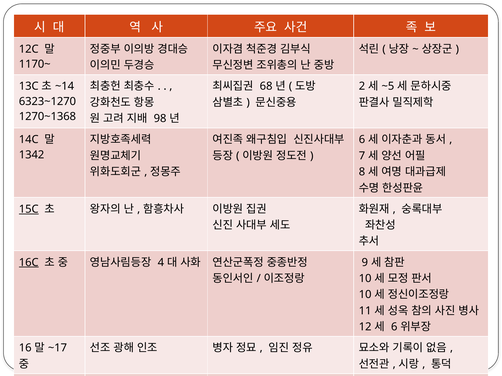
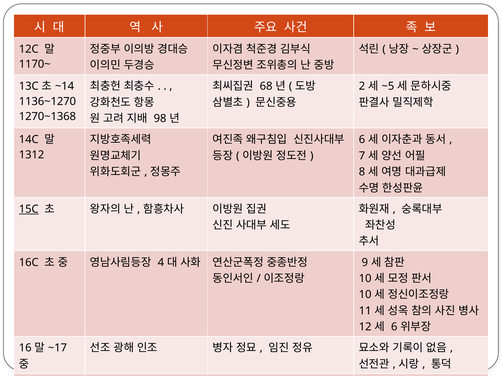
6323~1270: 6323~1270 -> 1136~1270
1342: 1342 -> 1312
16C underline: present -> none
